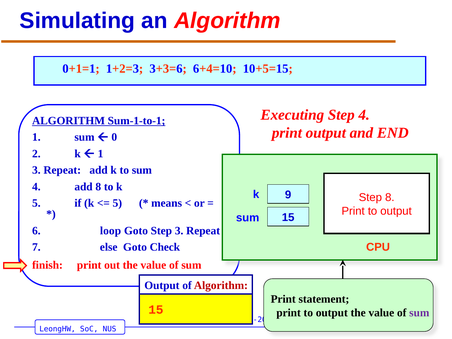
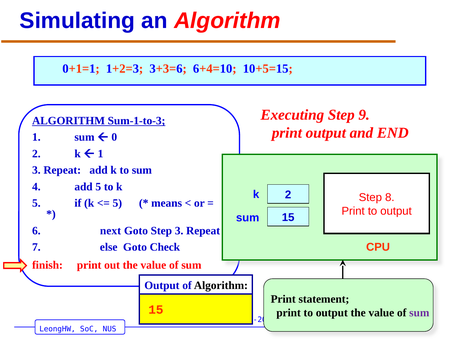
Step 4: 4 -> 9
Sum-1-to-1: Sum-1-to-1 -> Sum-1-to-3
add 8: 8 -> 5
k 9: 9 -> 2
loop: loop -> next
Algorithm at (221, 285) colour: red -> black
